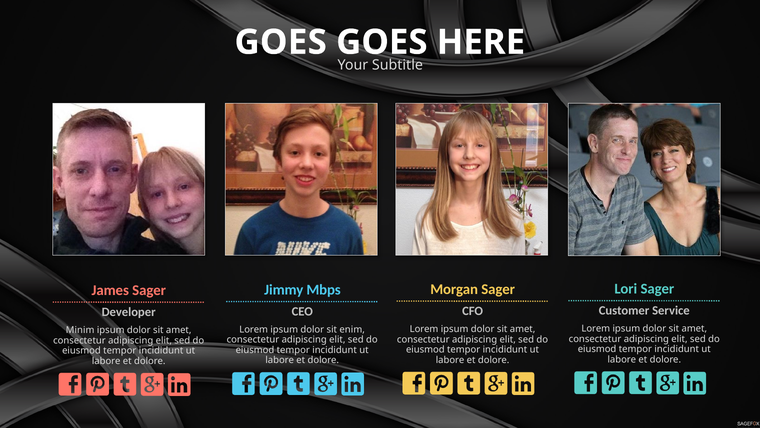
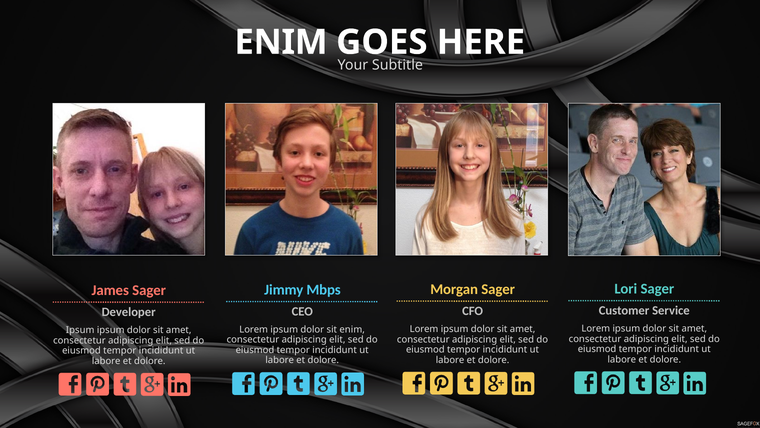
GOES at (281, 42): GOES -> ENIM
Minim at (80, 330): Minim -> Ipsum
